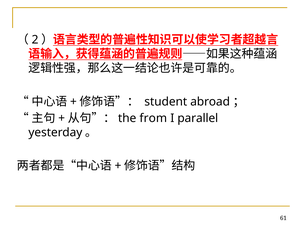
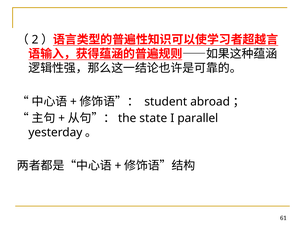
from: from -> state
